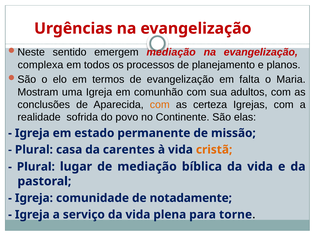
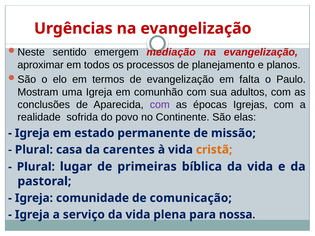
complexa: complexa -> aproximar
Maria: Maria -> Paulo
com at (160, 105) colour: orange -> purple
certeza: certeza -> épocas
de mediação: mediação -> primeiras
notadamente: notadamente -> comunicação
torne: torne -> nossa
